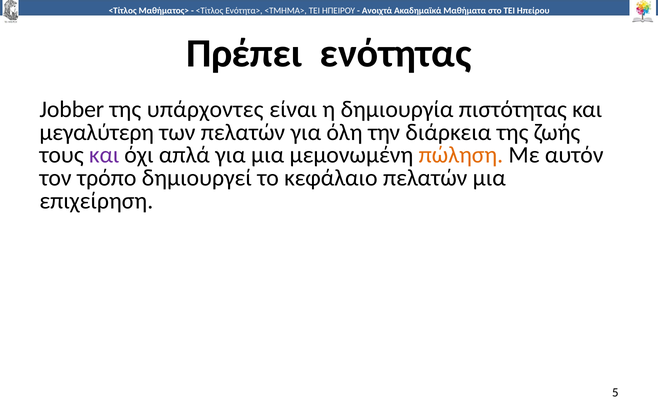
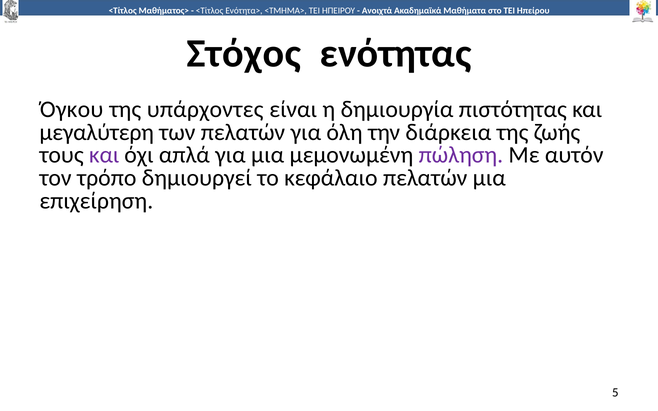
Πρέπει: Πρέπει -> Στόχος
Jobber: Jobber -> Όγκου
πώληση colour: orange -> purple
